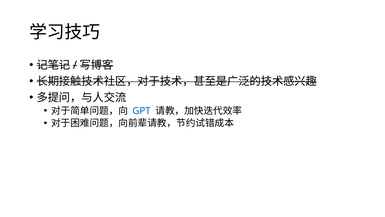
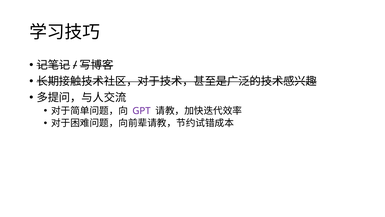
GPT colour: blue -> purple
